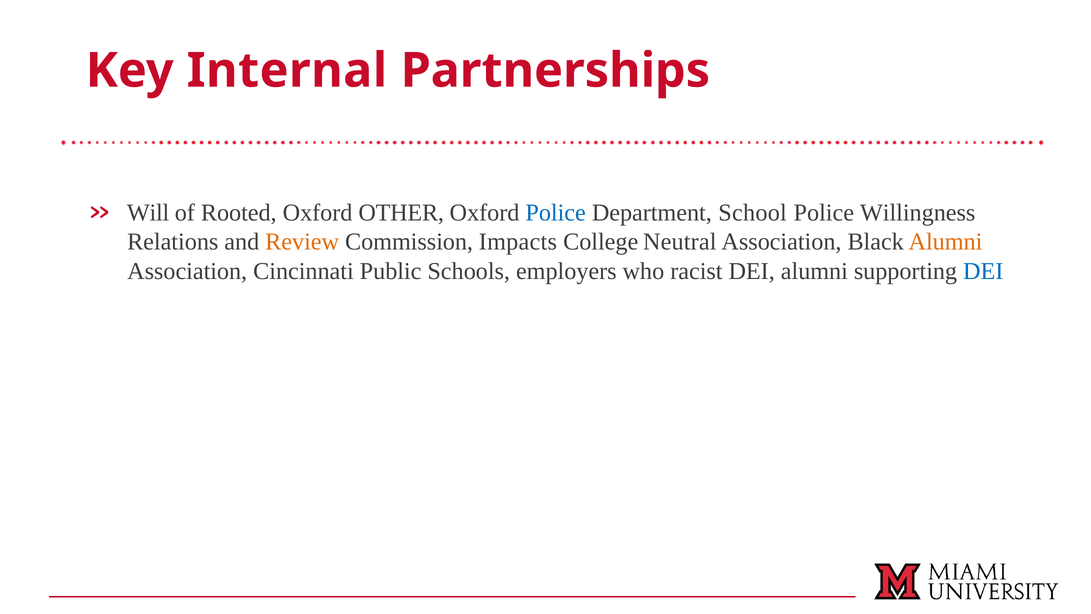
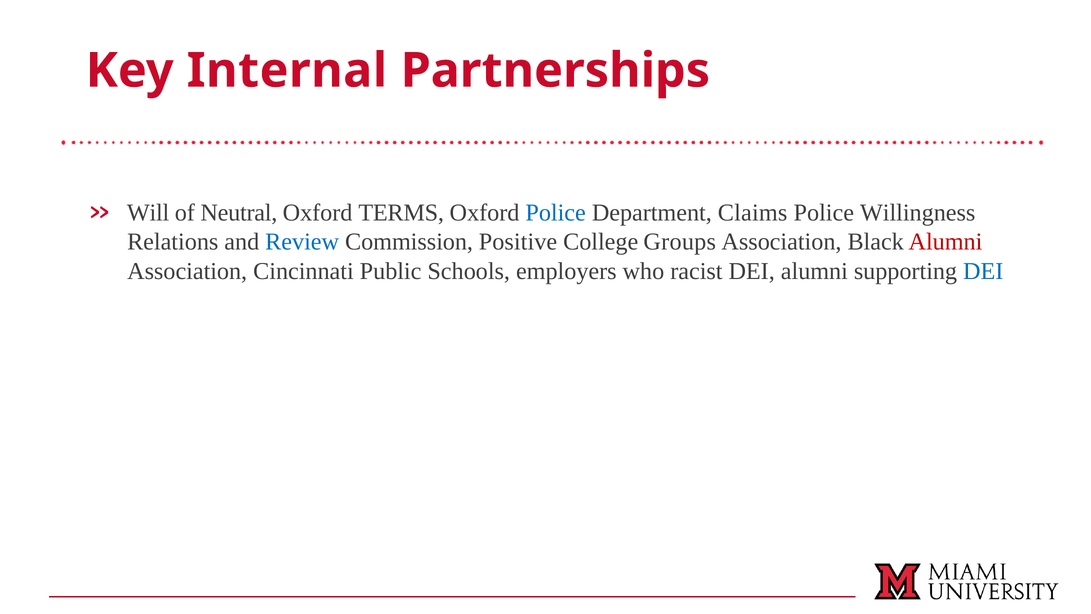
Rooted: Rooted -> Neutral
OTHER: OTHER -> TERMS
School: School -> Claims
Review colour: orange -> blue
Impacts: Impacts -> Positive
Neutral: Neutral -> Groups
Alumni at (945, 242) colour: orange -> red
